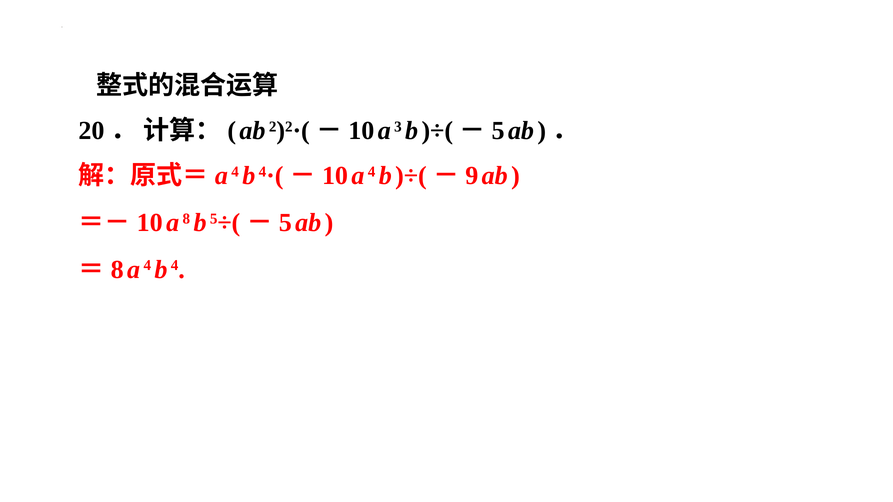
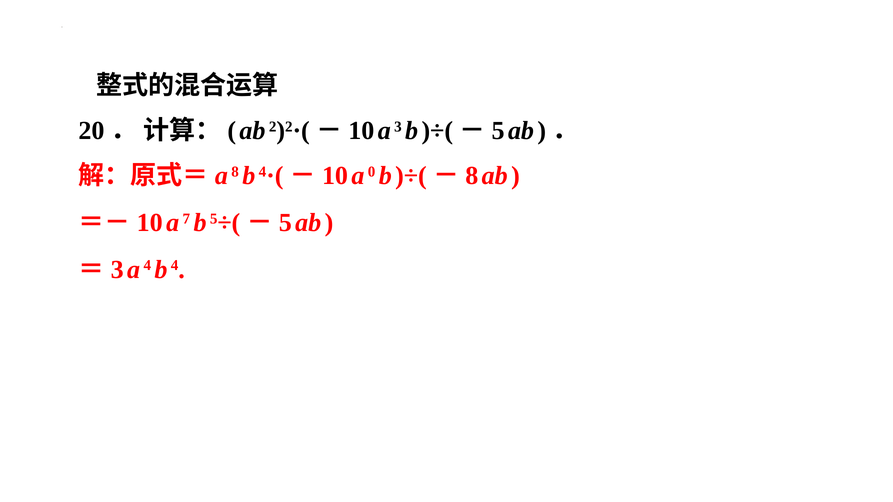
4 at (235, 172): 4 -> 8
4 at (372, 172): 4 -> 0
9 at (472, 176): 9 -> 8
a 8: 8 -> 7
8 at (117, 270): 8 -> 3
